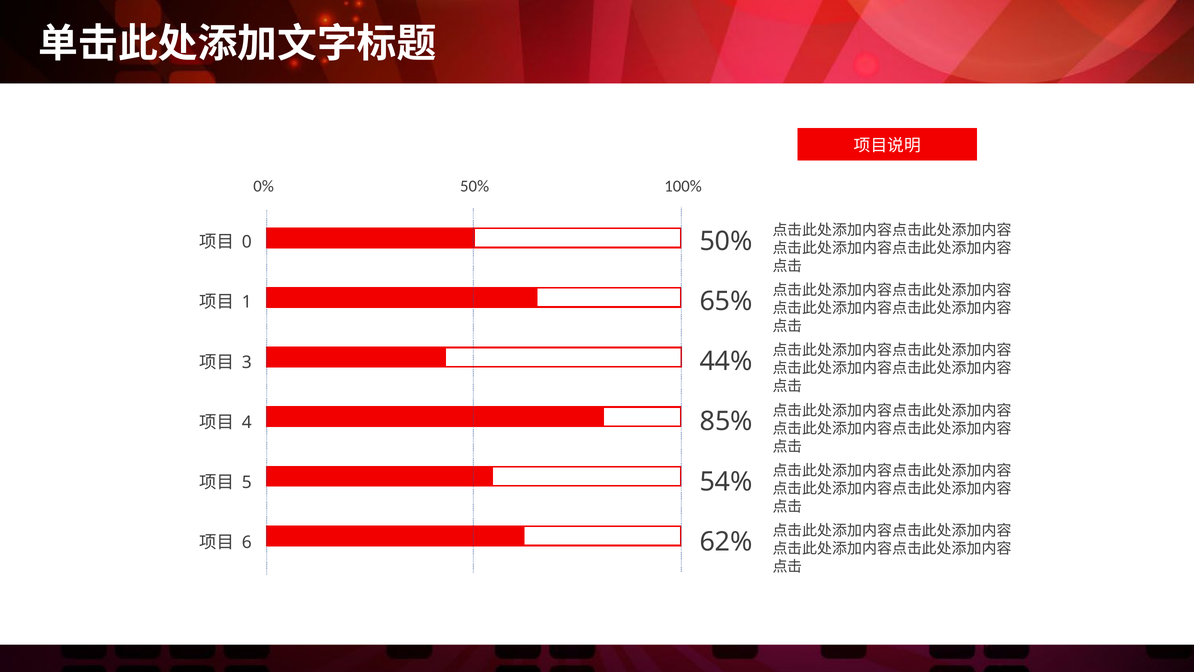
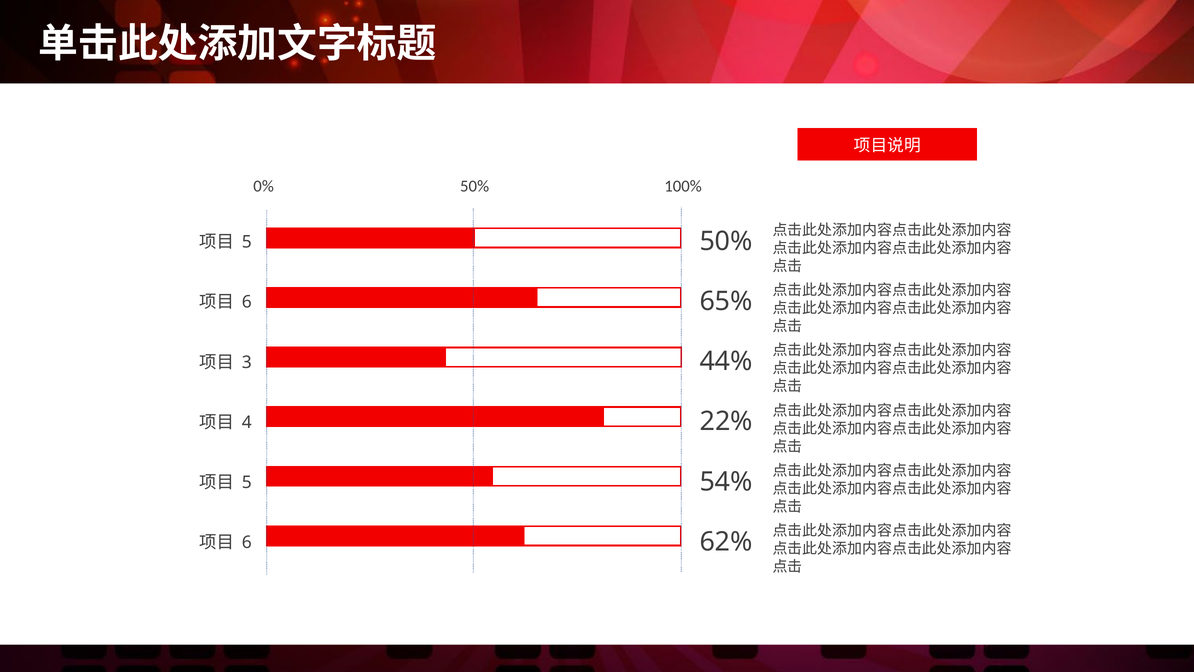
0 at (247, 242): 0 -> 5
1 at (247, 302): 1 -> 6
85%: 85% -> 22%
